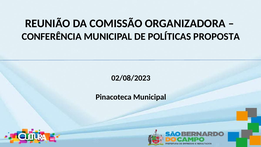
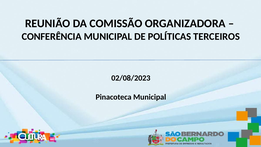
PROPOSTA: PROPOSTA -> TERCEIROS
